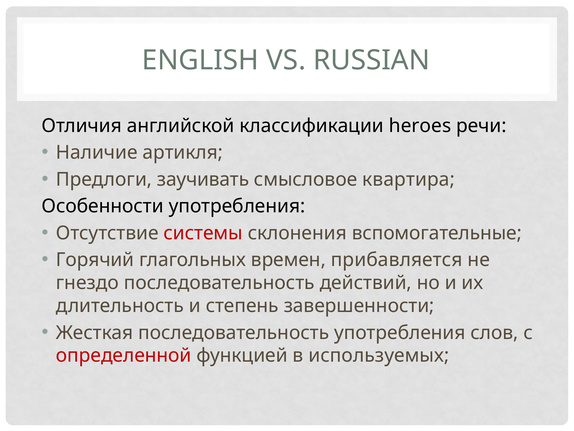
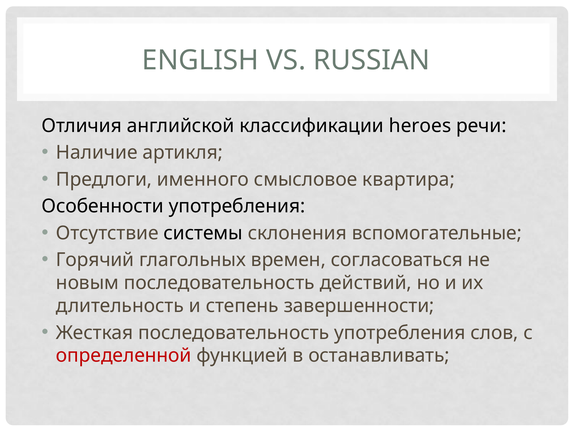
заучивать: заучивать -> именного
системы colour: red -> black
прибавляется: прибавляется -> согласоваться
гнездо: гнездо -> новым
используемых: используемых -> останавливать
